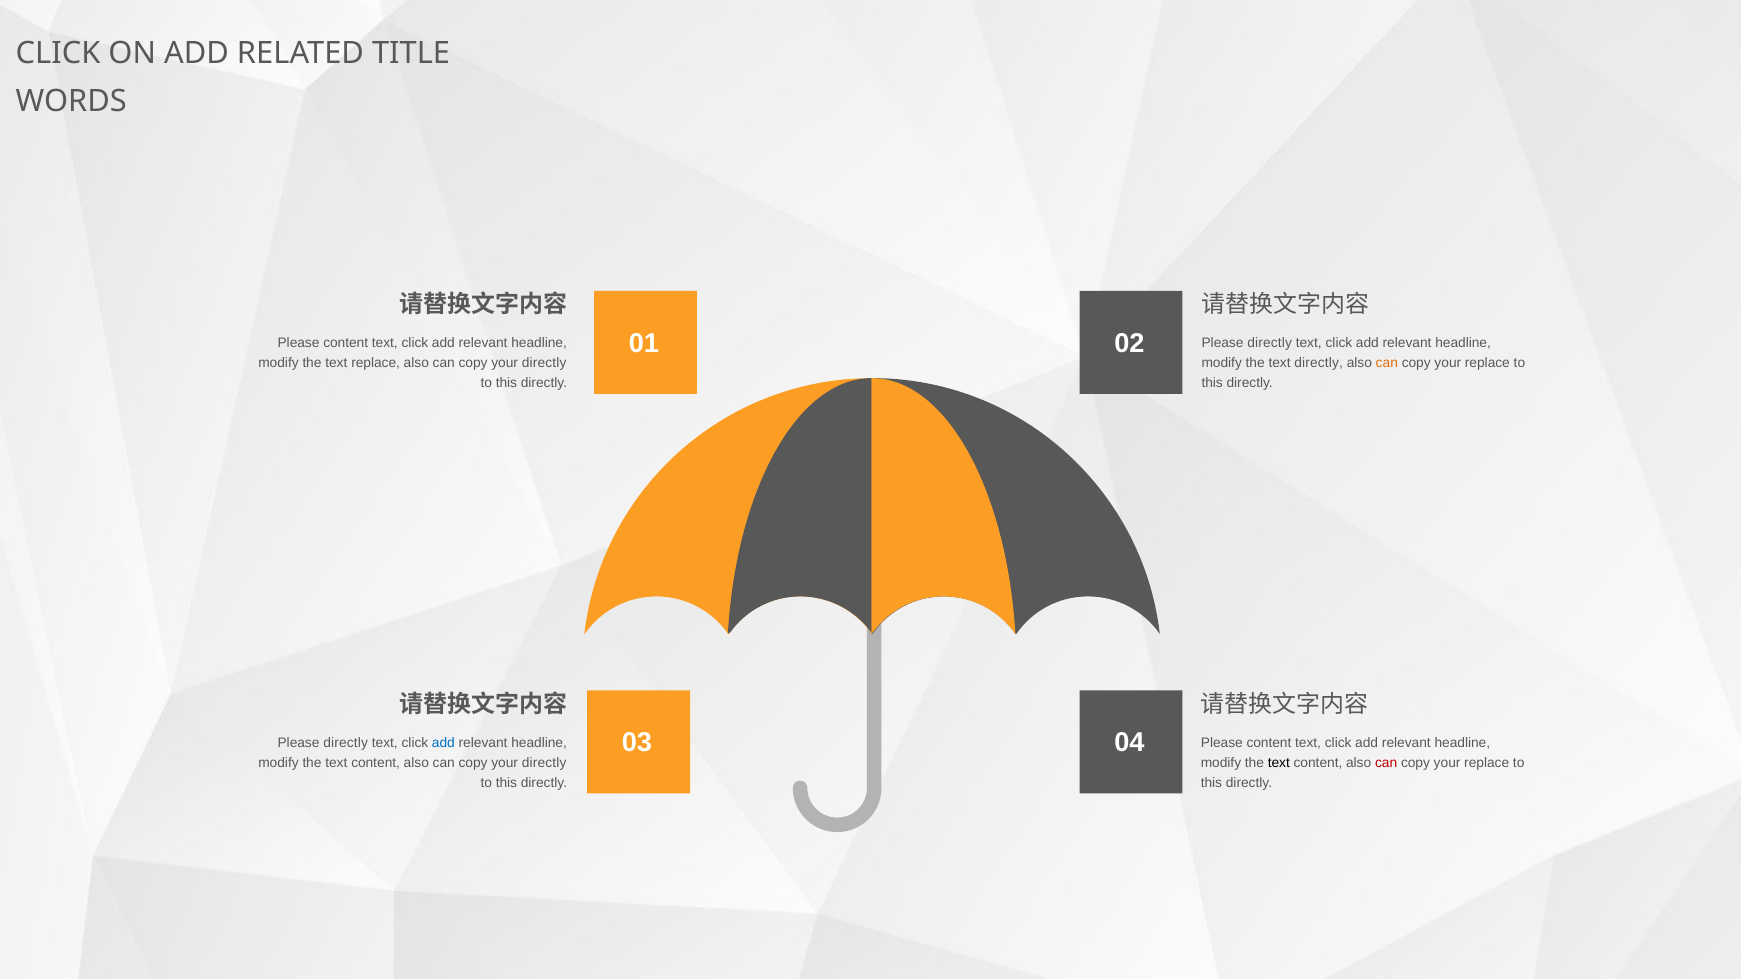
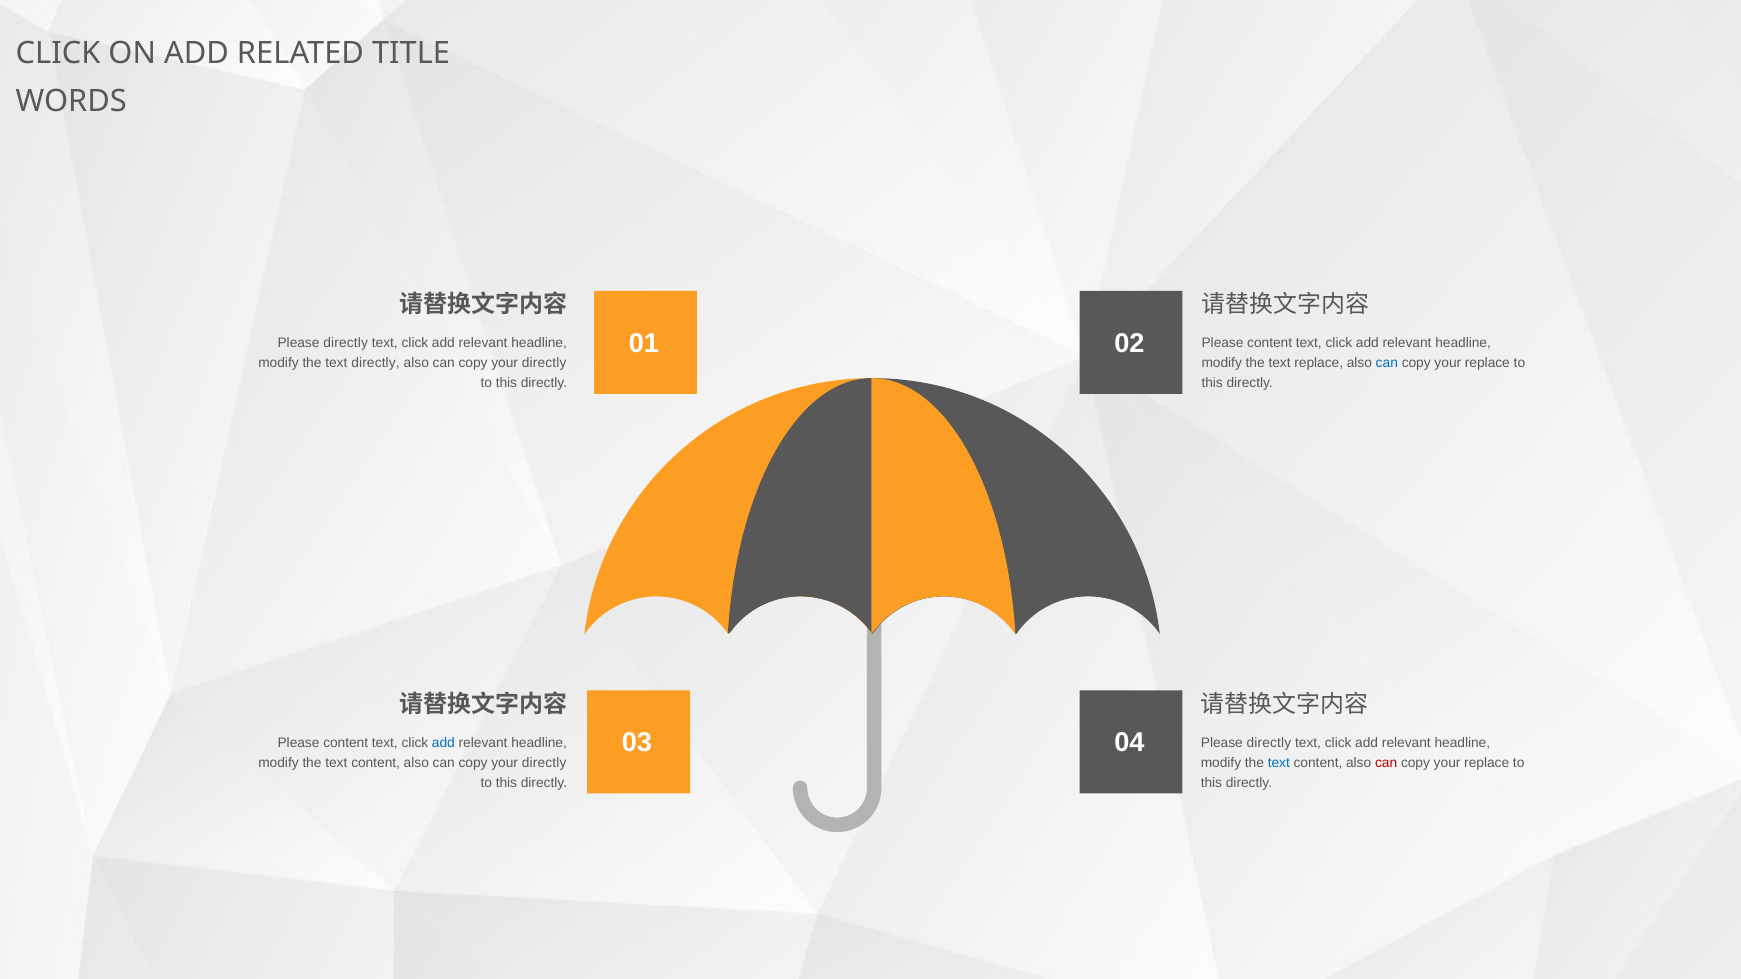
content at (346, 343): content -> directly
directly at (1270, 343): directly -> content
text replace: replace -> directly
text directly: directly -> replace
can at (1387, 363) colour: orange -> blue
directly at (346, 743): directly -> content
content at (1269, 743): content -> directly
text at (1279, 763) colour: black -> blue
